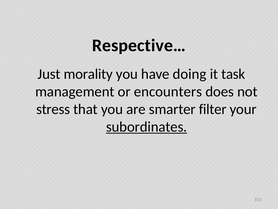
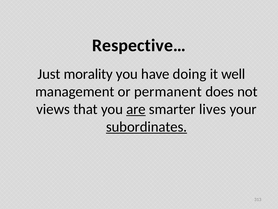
task: task -> well
encounters: encounters -> permanent
stress: stress -> views
are underline: none -> present
filter: filter -> lives
